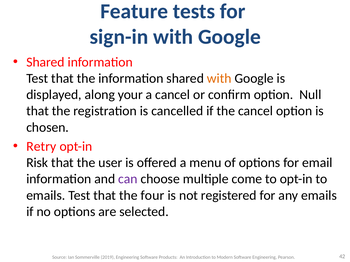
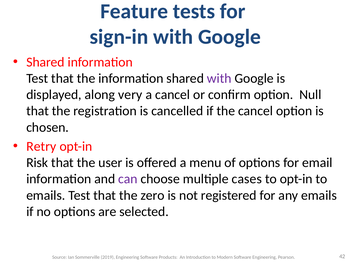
with at (219, 79) colour: orange -> purple
your: your -> very
come: come -> cases
four: four -> zero
